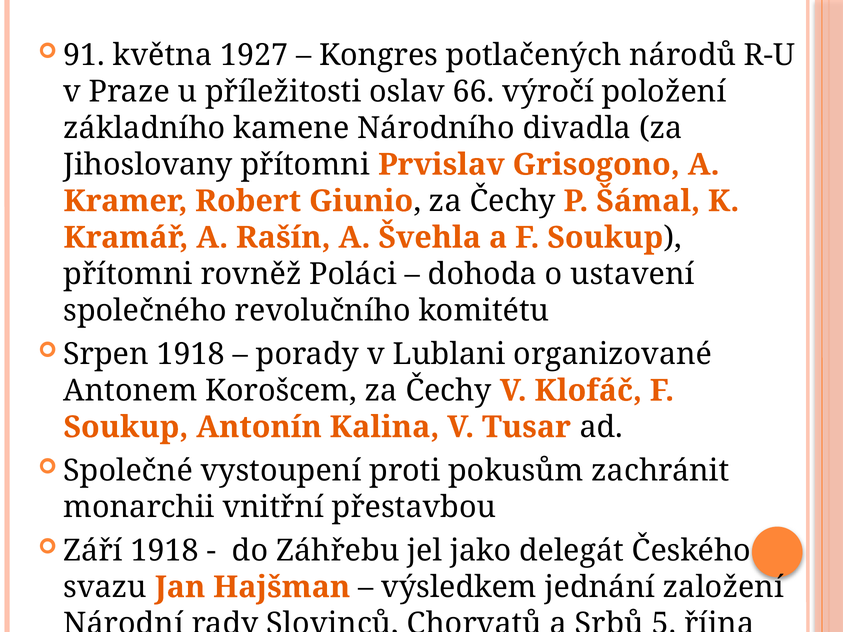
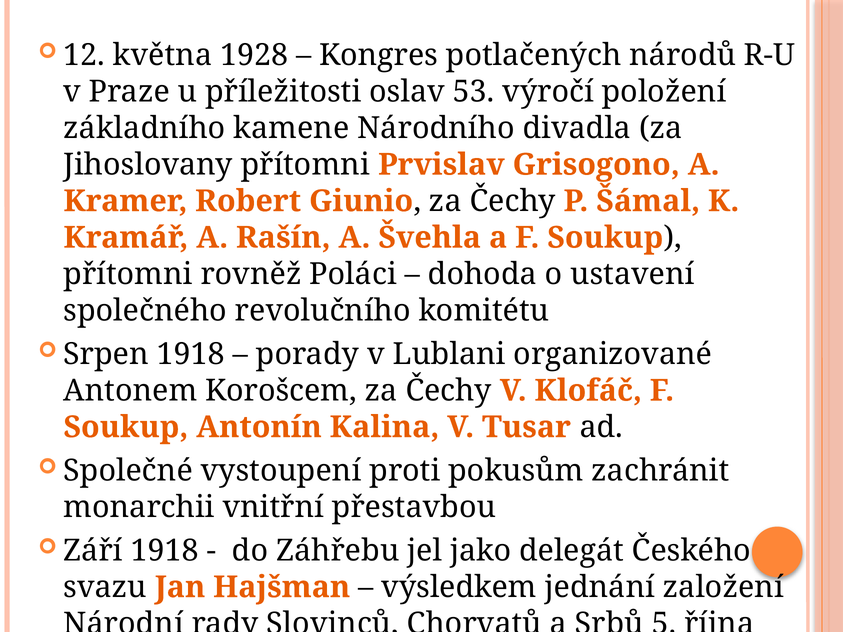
91: 91 -> 12
1927: 1927 -> 1928
66: 66 -> 53
